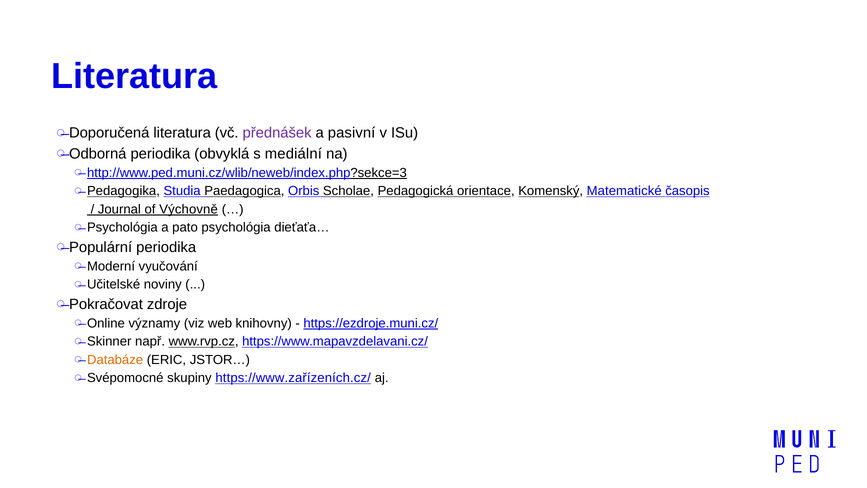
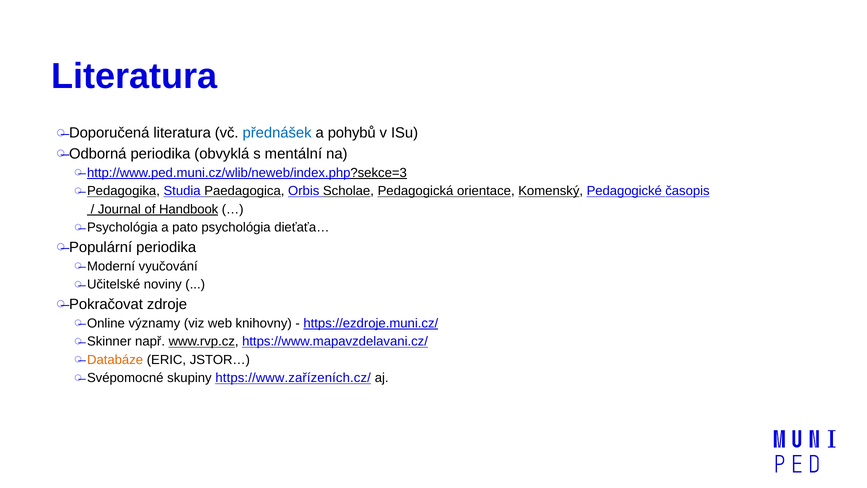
přednášek colour: purple -> blue
pasivní: pasivní -> pohybů
mediální: mediální -> mentální
Matematické: Matematické -> Pedagogické
Výchovně: Výchovně -> Handbook
